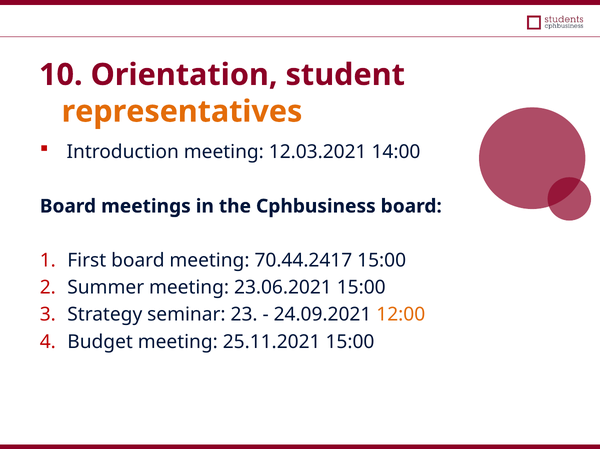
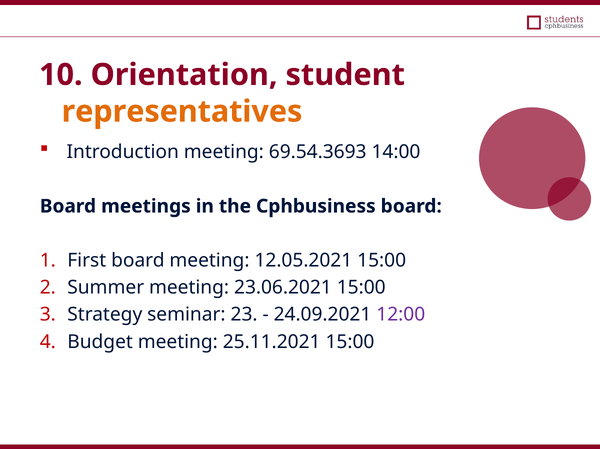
12.03.2021: 12.03.2021 -> 69.54.3693
70.44.2417: 70.44.2417 -> 12.05.2021
12:00 colour: orange -> purple
